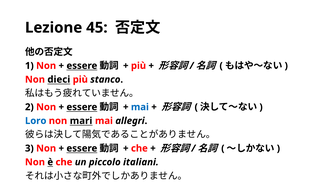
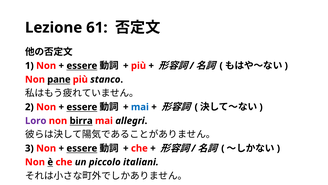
45: 45 -> 61
dieci: dieci -> pane
Loro colour: blue -> purple
mari: mari -> birra
